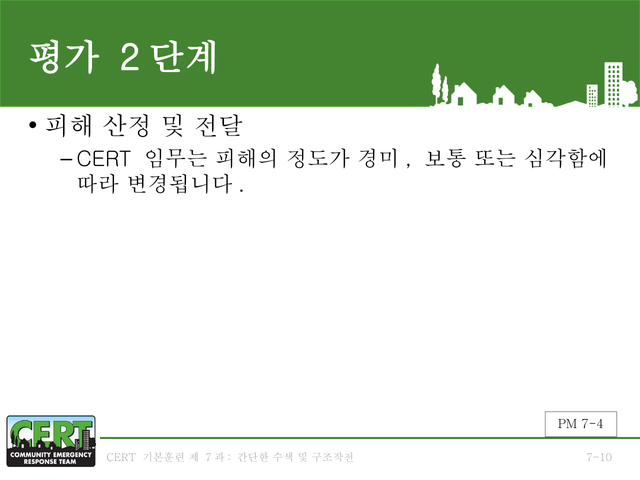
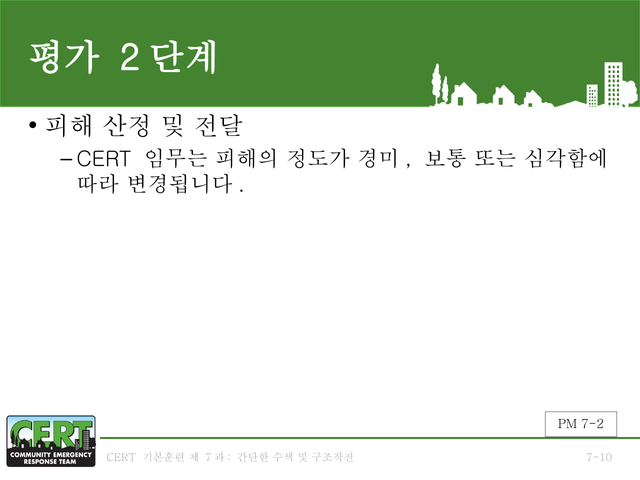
7-4: 7-4 -> 7-2
